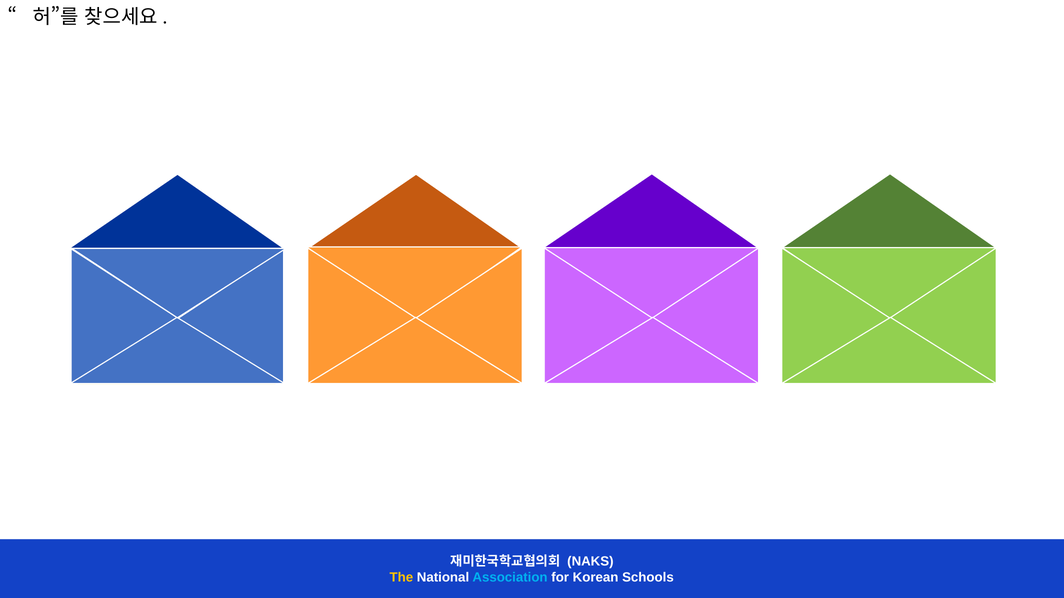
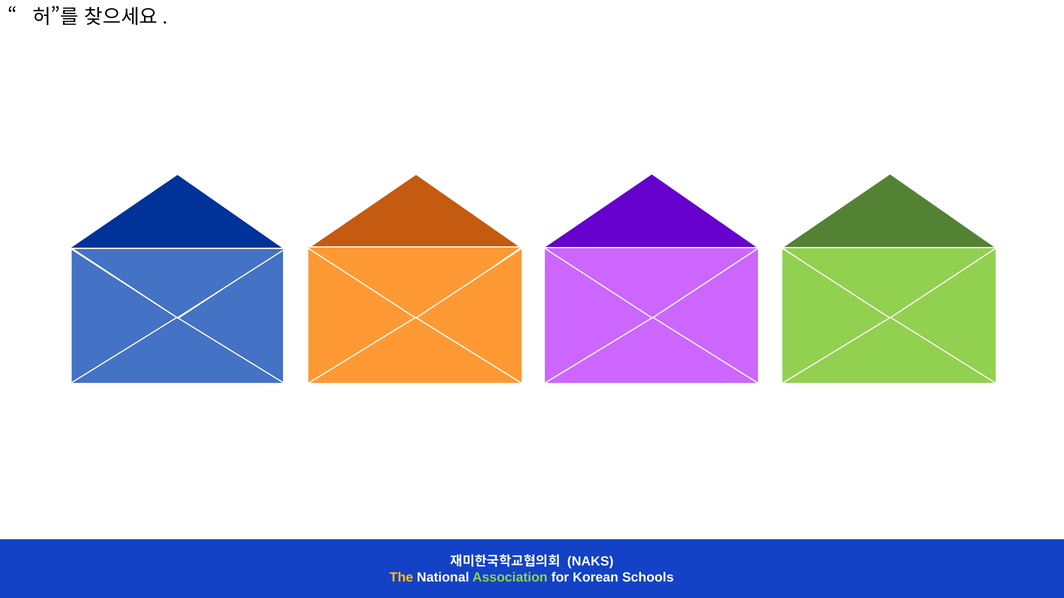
Association colour: light blue -> light green
